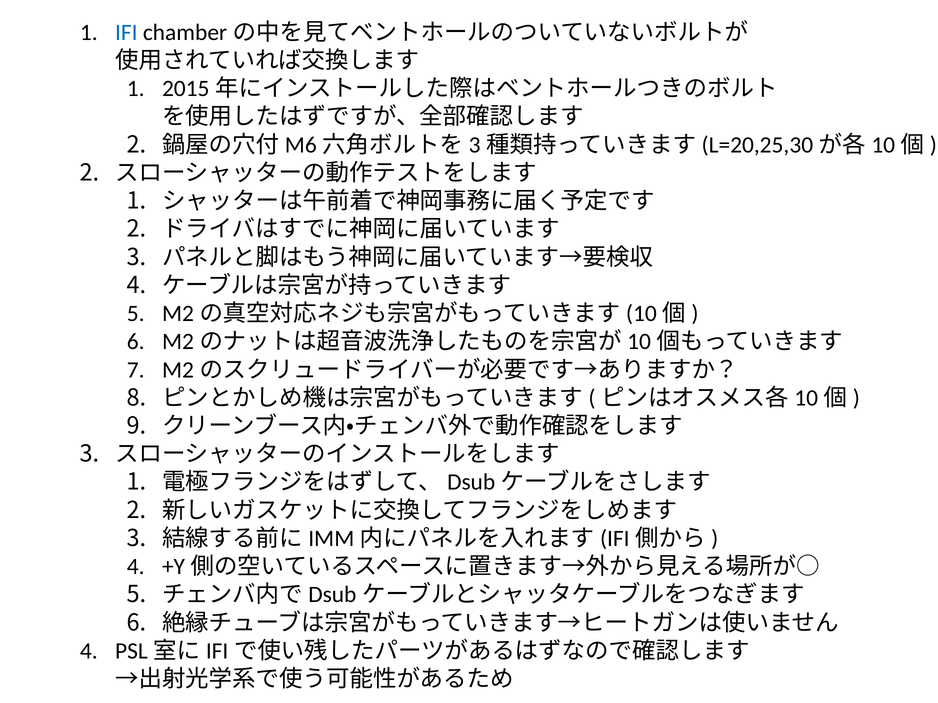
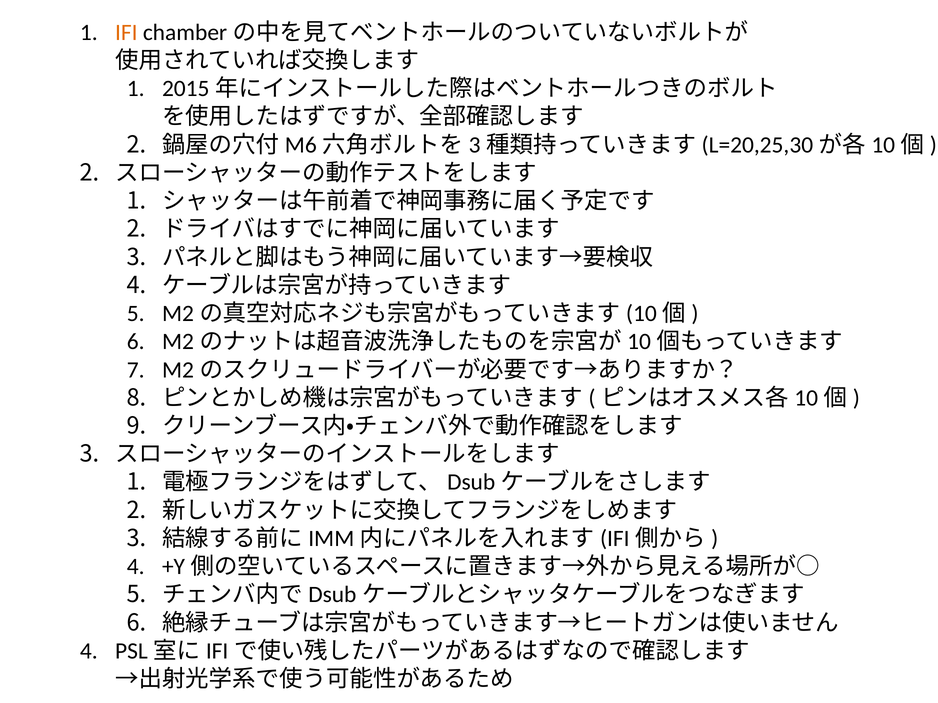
IFI colour: blue -> orange
